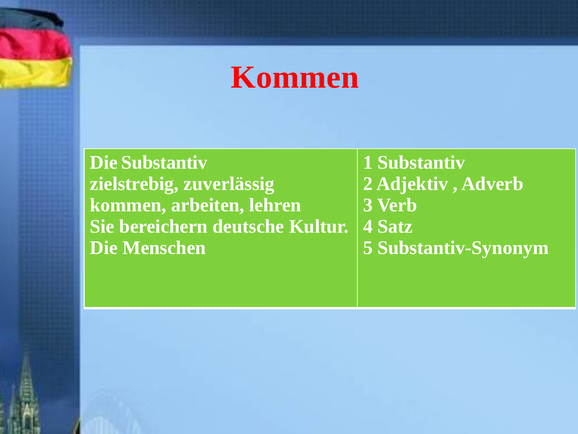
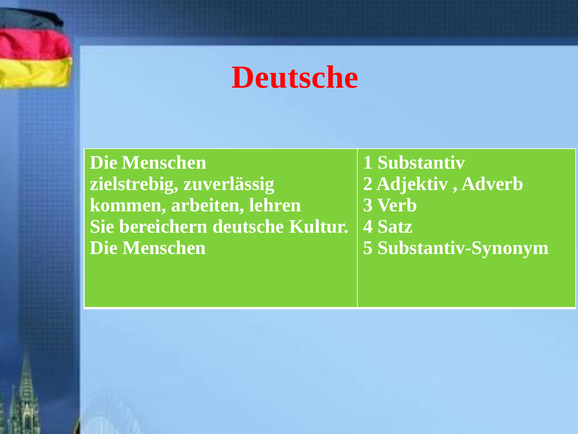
Kommen at (295, 77): Kommen -> Deutsche
Substantiv at (164, 162): Substantiv -> Menschen
